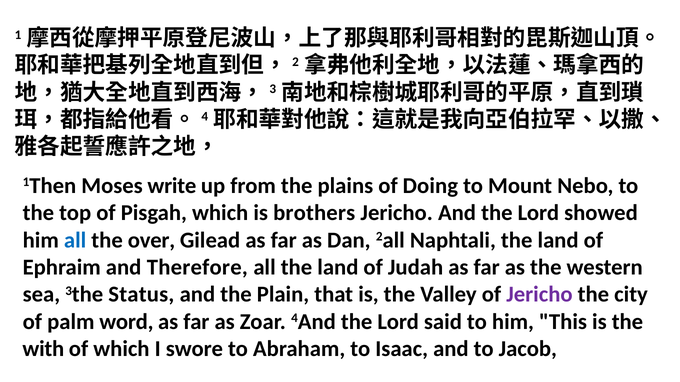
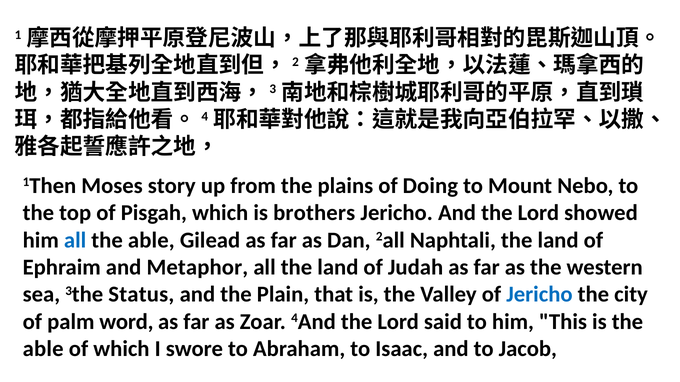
write: write -> story
over at (151, 240): over -> able
Therefore: Therefore -> Metaphor
Jericho at (539, 295) colour: purple -> blue
with at (43, 349): with -> able
